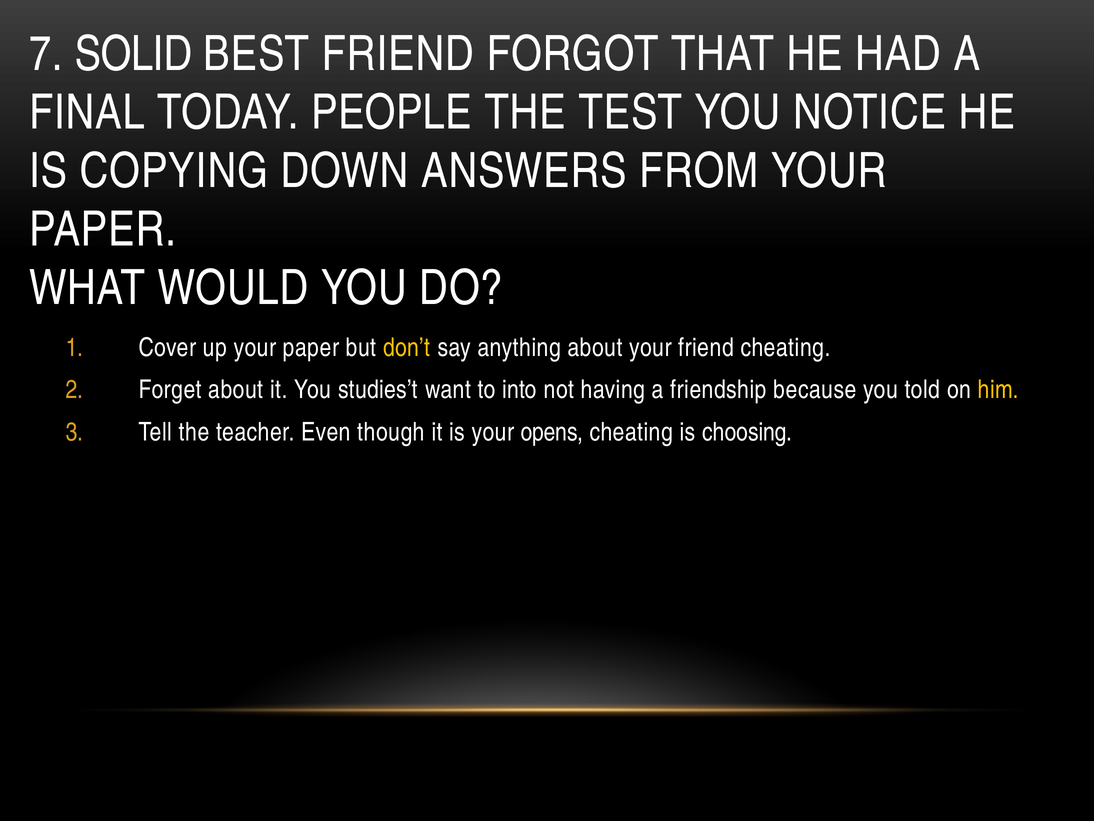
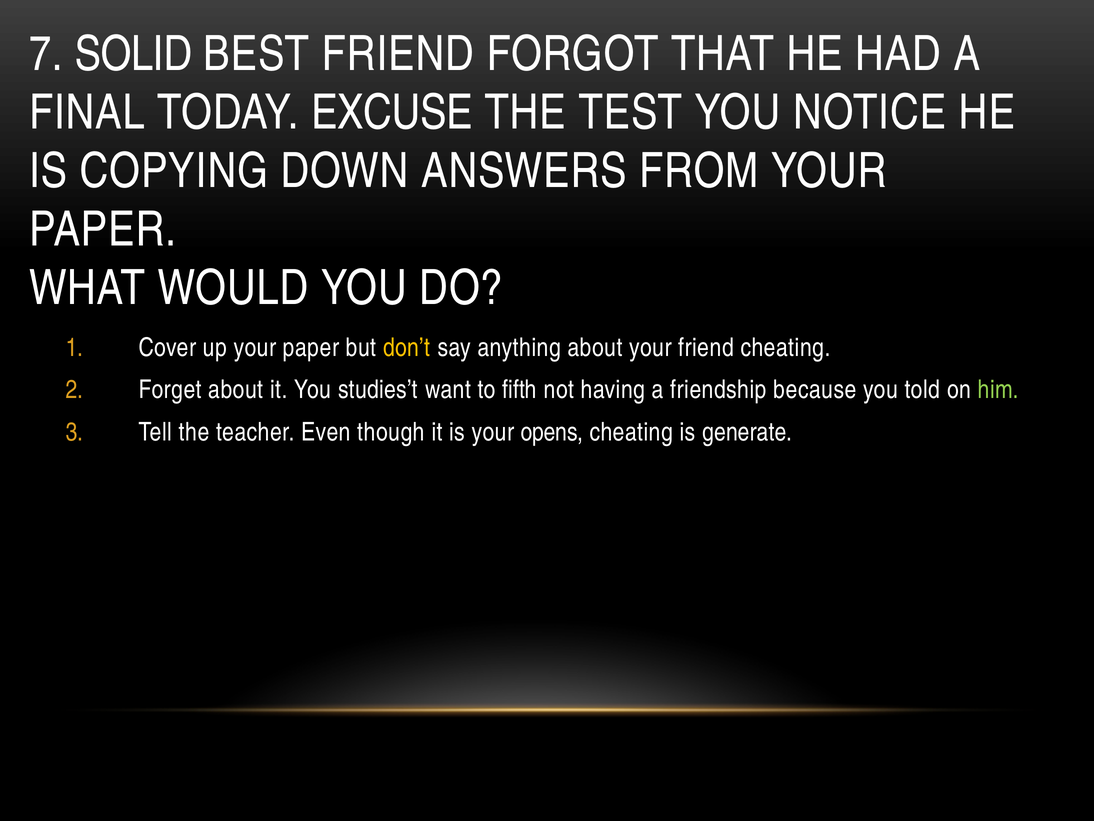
PEOPLE: PEOPLE -> EXCUSE
into: into -> fifth
him colour: yellow -> light green
choosing: choosing -> generate
